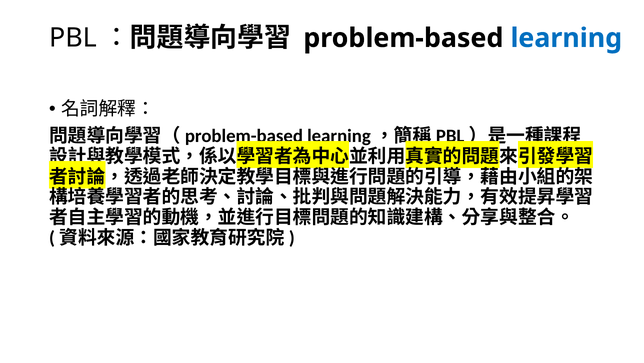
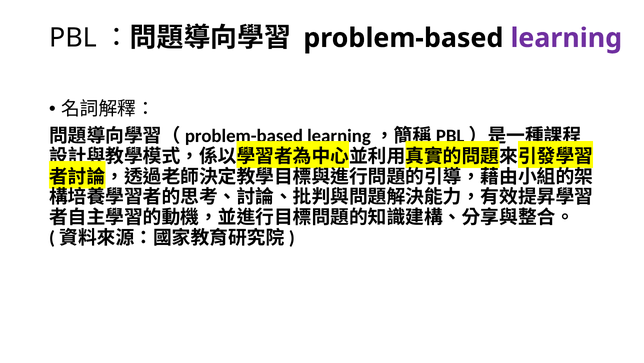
learning colour: blue -> purple
